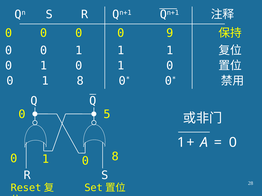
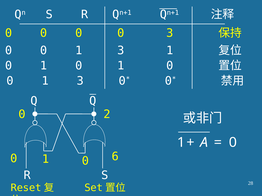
0 9: 9 -> 3
0 0 1 1: 1 -> 3
8 at (80, 81): 8 -> 3
5: 5 -> 2
0 8: 8 -> 6
